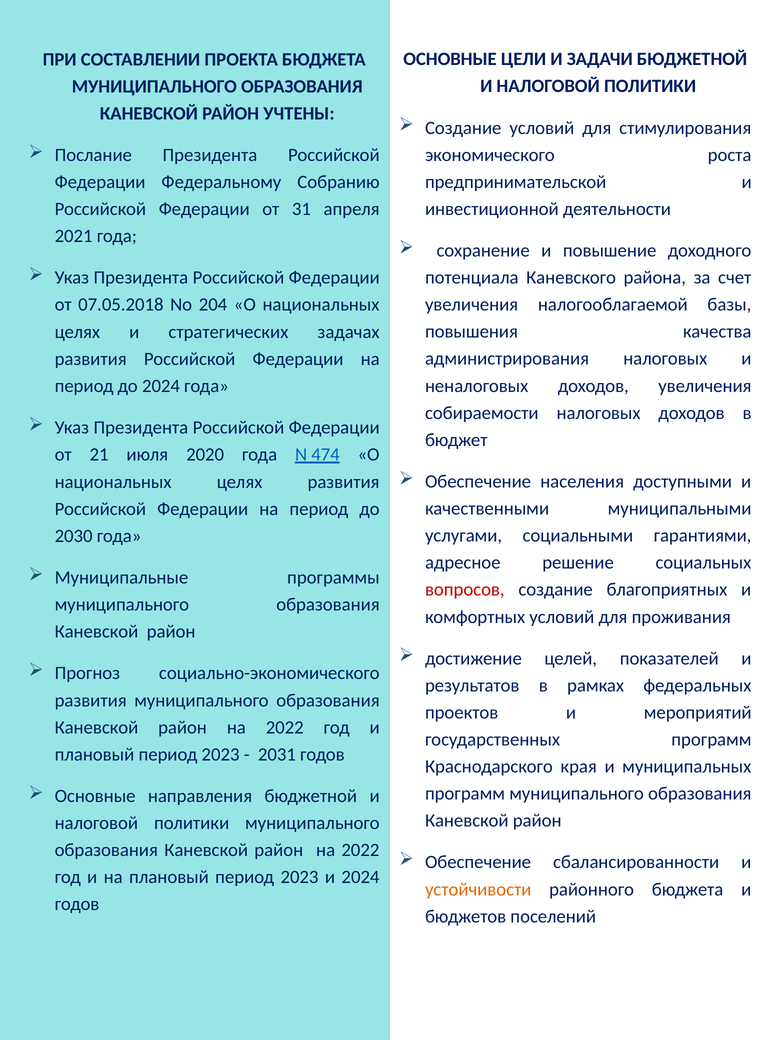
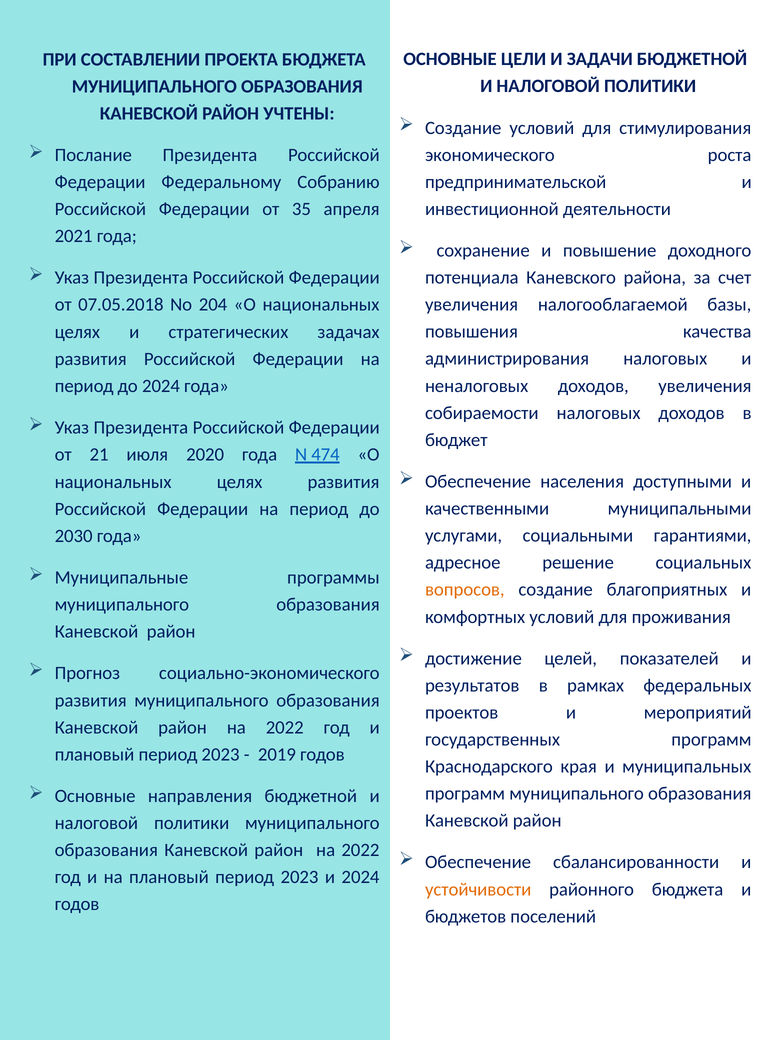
31: 31 -> 35
вопросов colour: red -> orange
2031: 2031 -> 2019
